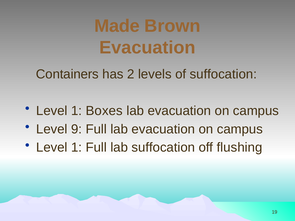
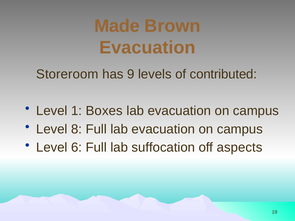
Containers: Containers -> Storeroom
2: 2 -> 9
of suffocation: suffocation -> contributed
9: 9 -> 8
1 at (77, 148): 1 -> 6
flushing: flushing -> aspects
